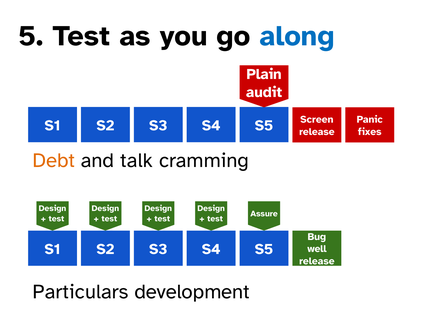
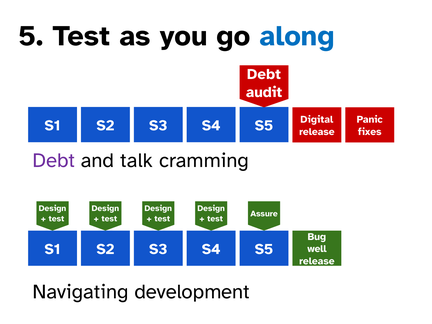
Plain at (264, 74): Plain -> Debt
Screen: Screen -> Digital
Debt at (54, 160) colour: orange -> purple
Particulars: Particulars -> Navigating
